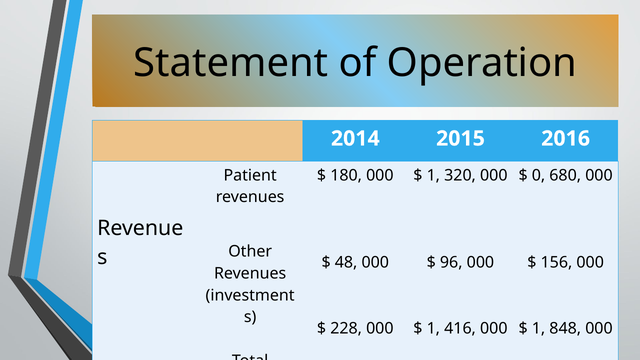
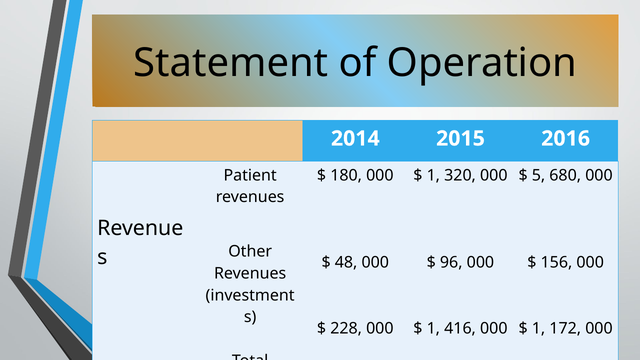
0: 0 -> 5
848: 848 -> 172
